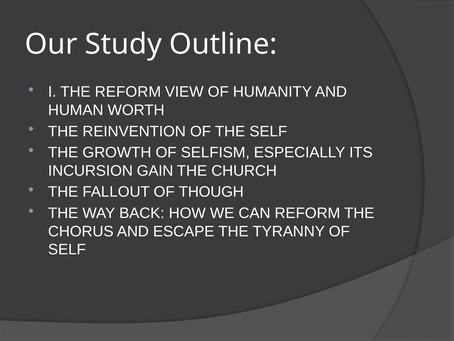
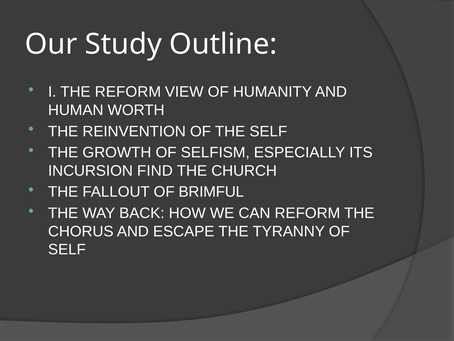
GAIN: GAIN -> FIND
THOUGH: THOUGH -> BRIMFUL
